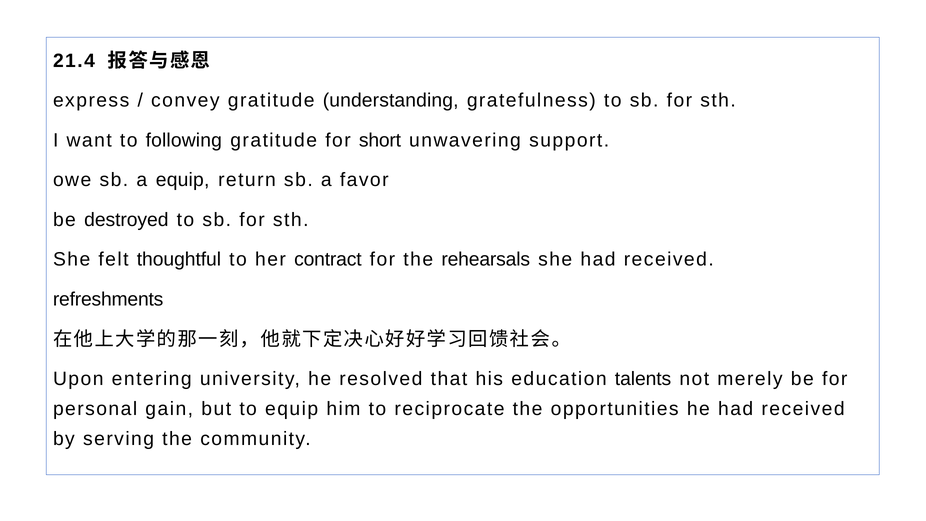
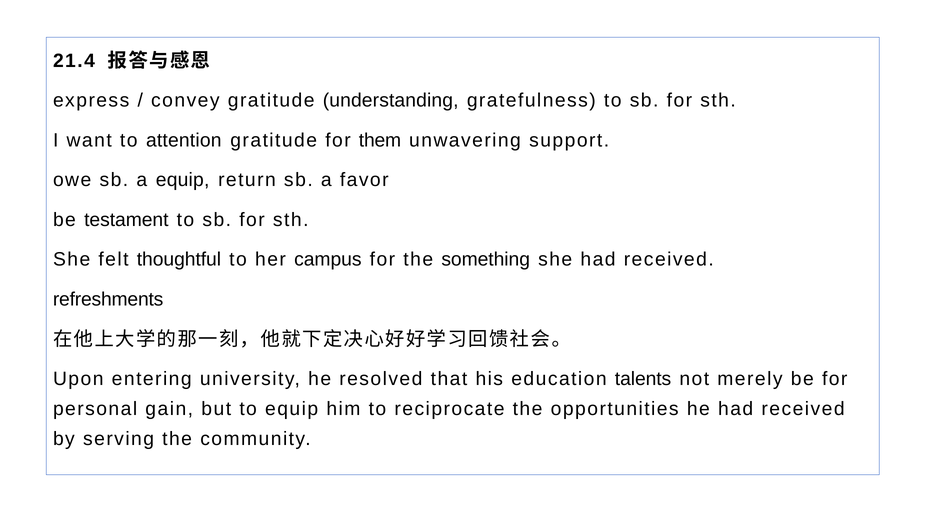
following: following -> attention
short: short -> them
destroyed: destroyed -> testament
contract: contract -> campus
rehearsals: rehearsals -> something
